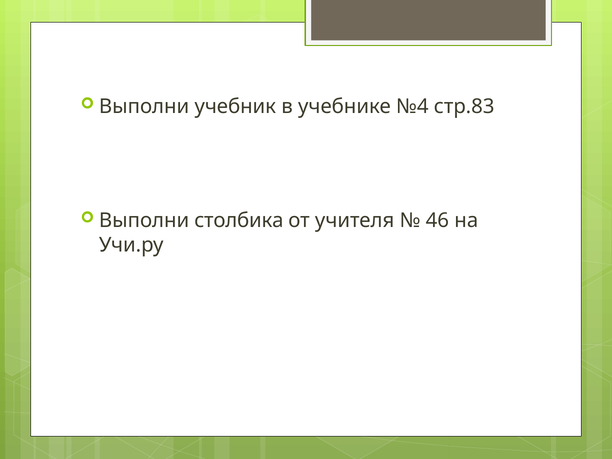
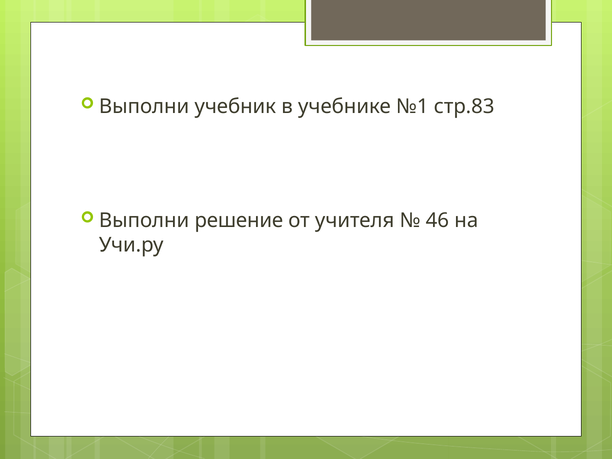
№4: №4 -> №1
столбика: столбика -> решение
